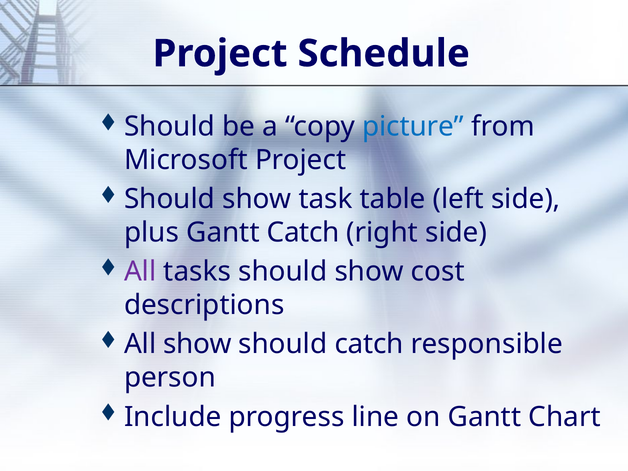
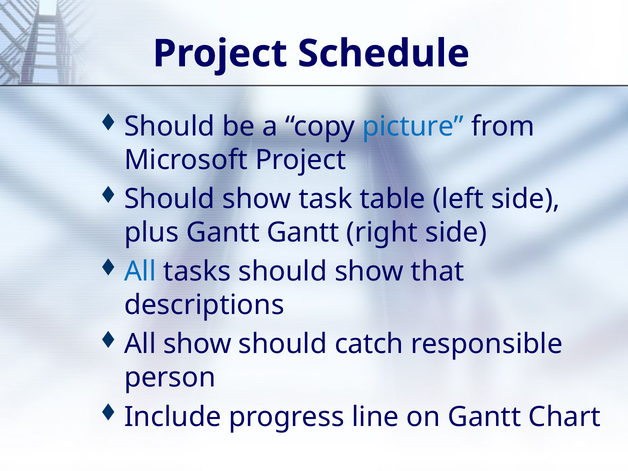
Gantt Catch: Catch -> Gantt
All at (140, 272) colour: purple -> blue
cost: cost -> that
